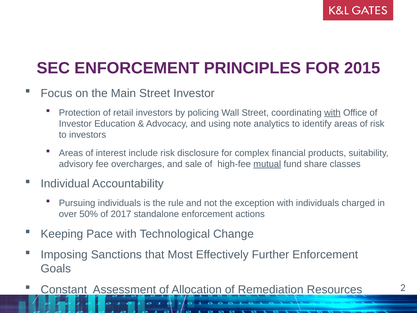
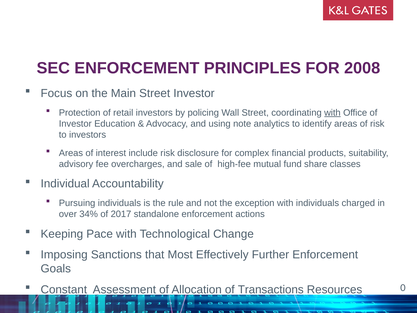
2015: 2015 -> 2008
mutual underline: present -> none
50%: 50% -> 34%
Remediation: Remediation -> Transactions
2: 2 -> 0
